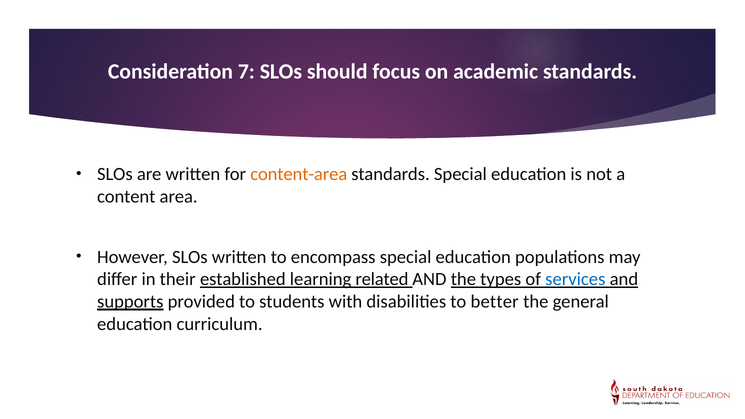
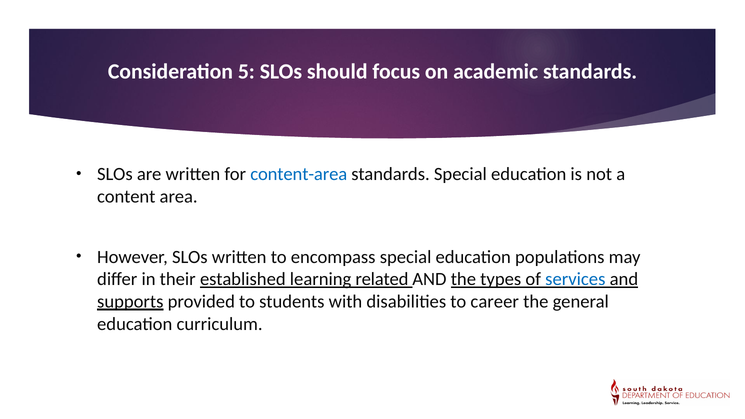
7: 7 -> 5
content-area colour: orange -> blue
better: better -> career
